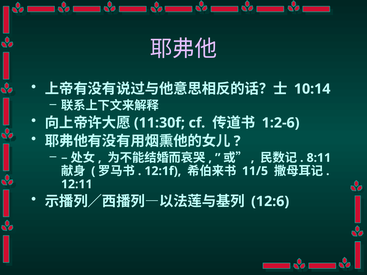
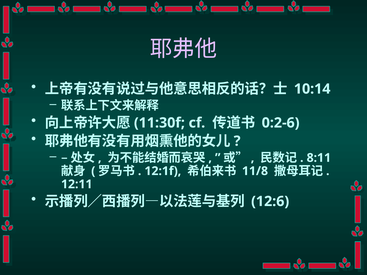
1:2-6: 1:2-6 -> 0:2-6
11/5: 11/5 -> 11/8
